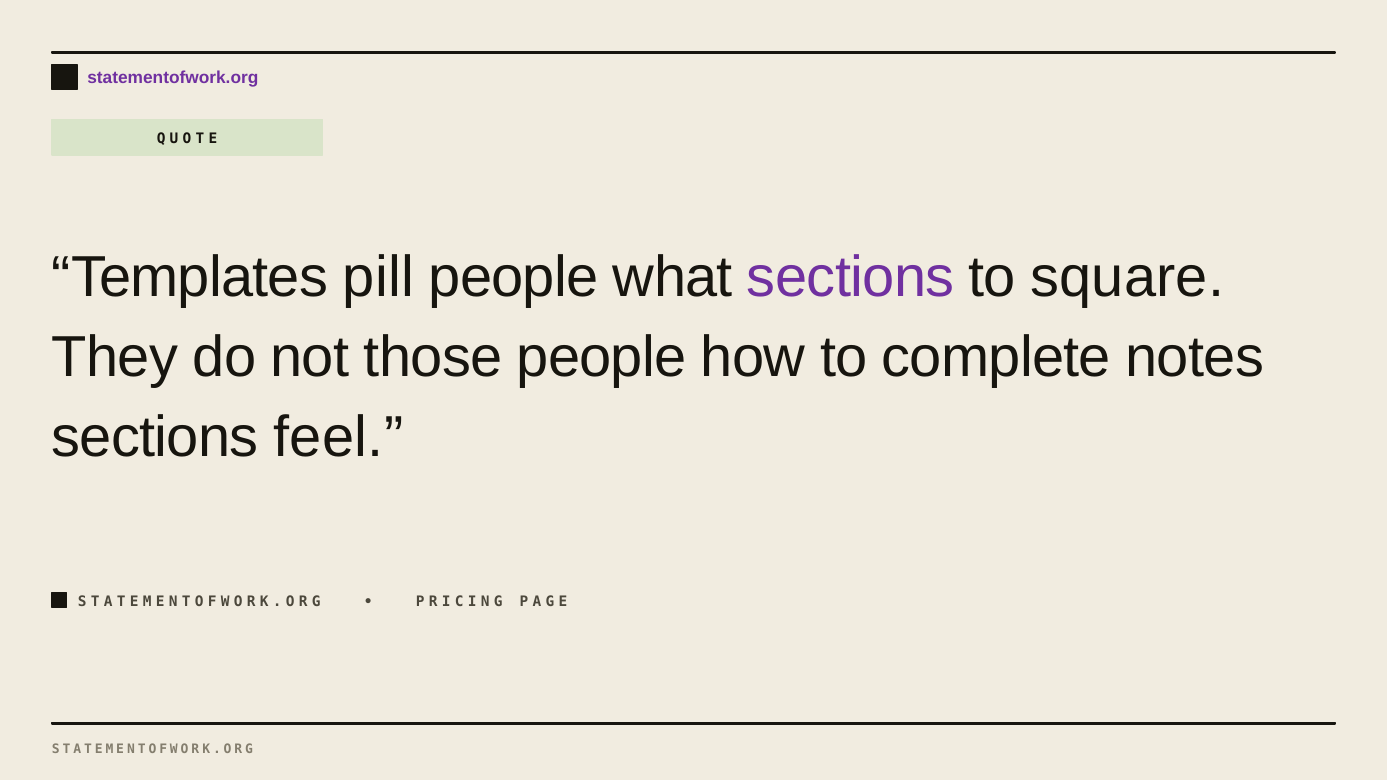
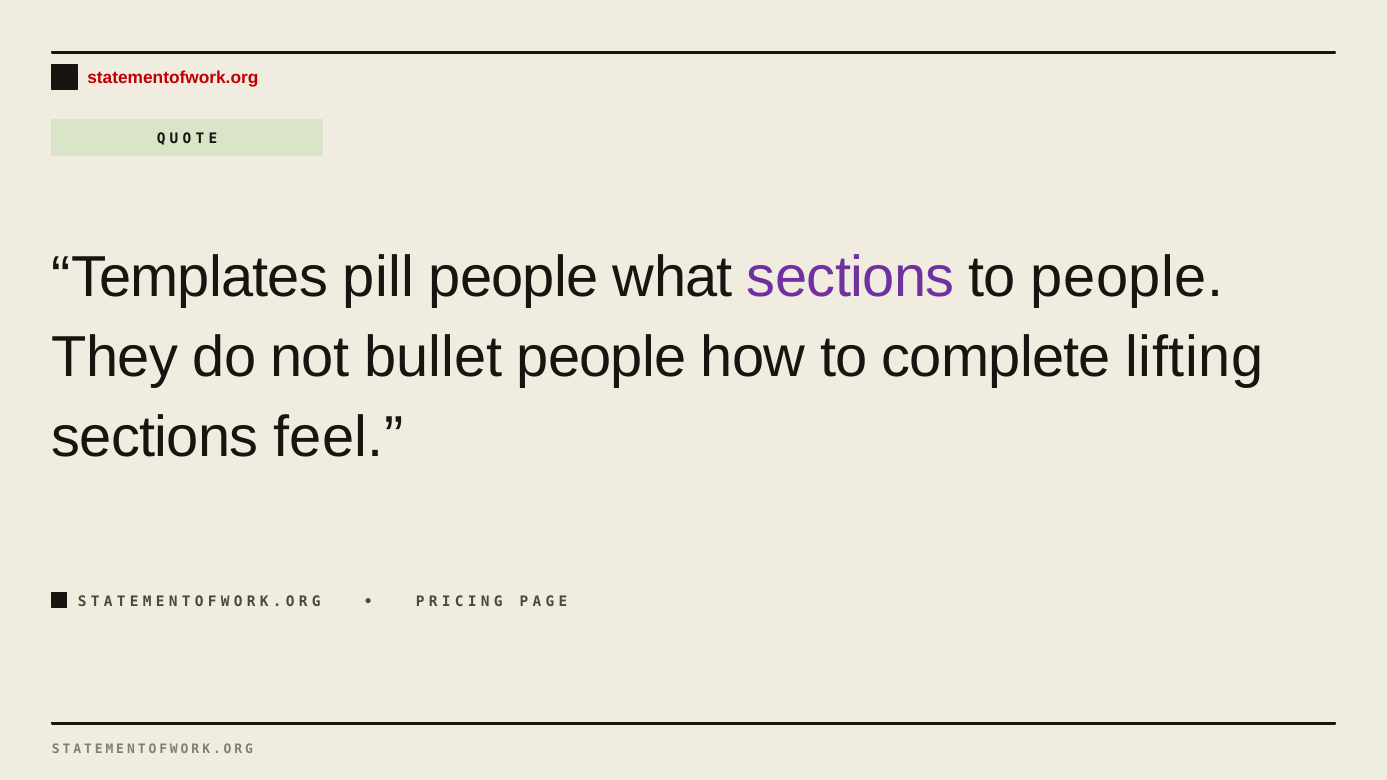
statementofwork.org at (173, 78) colour: purple -> red
to square: square -> people
those: those -> bullet
notes: notes -> lifting
